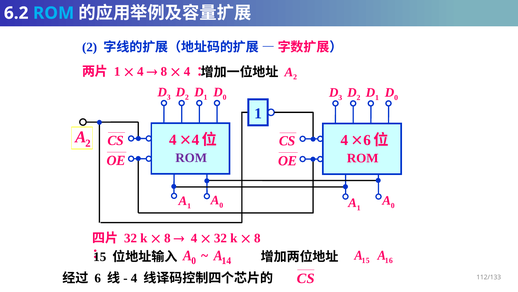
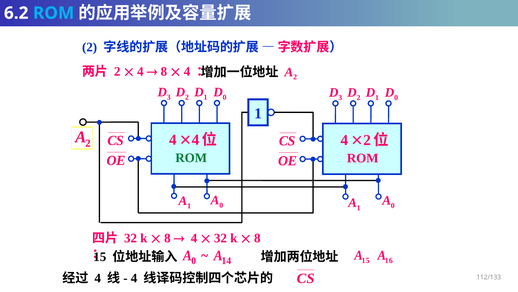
1 at (117, 71): 1 -> 2
4 6: 6 -> 2
ROM at (191, 158) colour: purple -> green
6 at (98, 278): 6 -> 4
